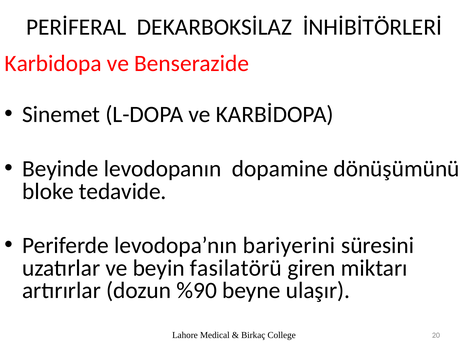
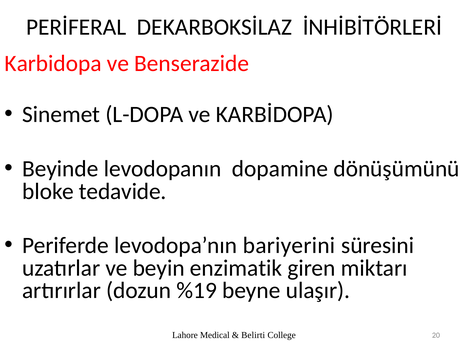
fasilatörü: fasilatörü -> enzimatik
%90: %90 -> %19
Birkaç: Birkaç -> Belirti
